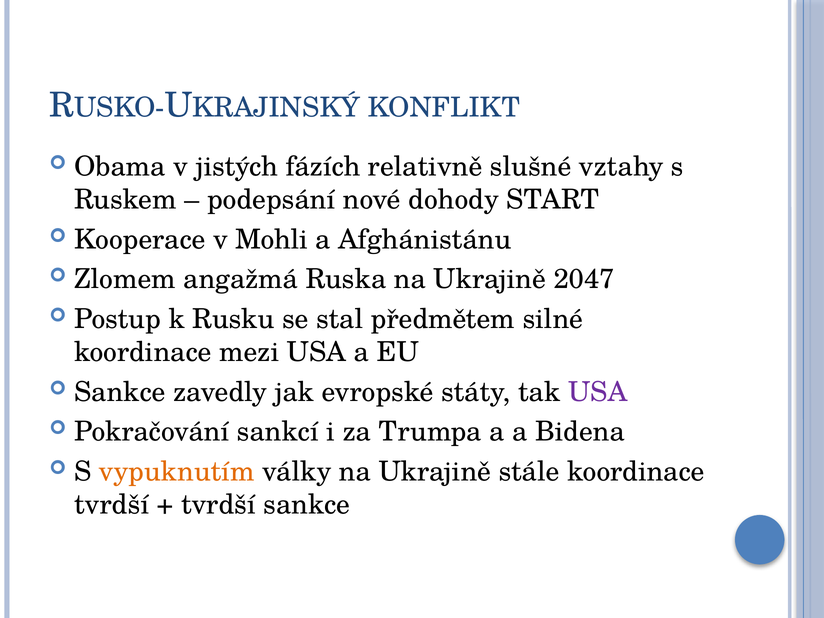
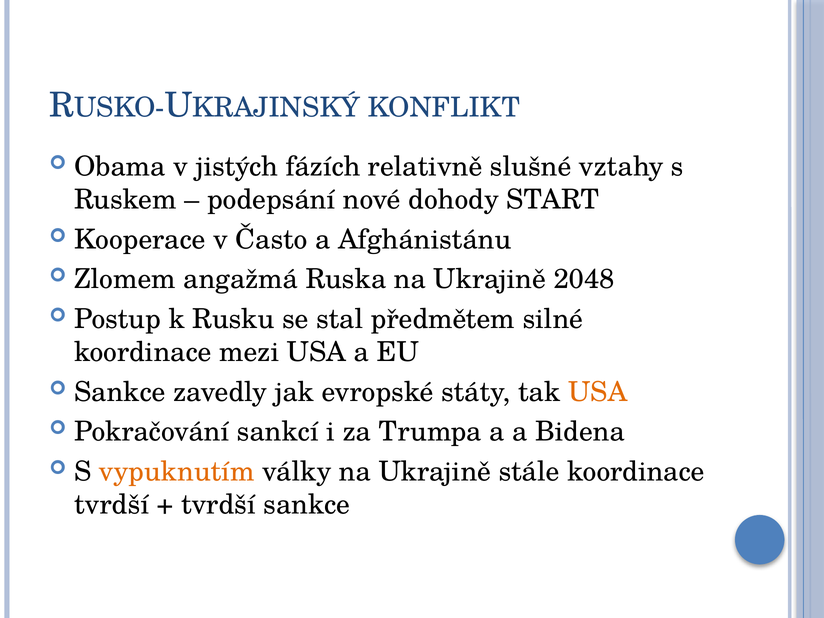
Mohli: Mohli -> Často
2047: 2047 -> 2048
USA at (598, 392) colour: purple -> orange
